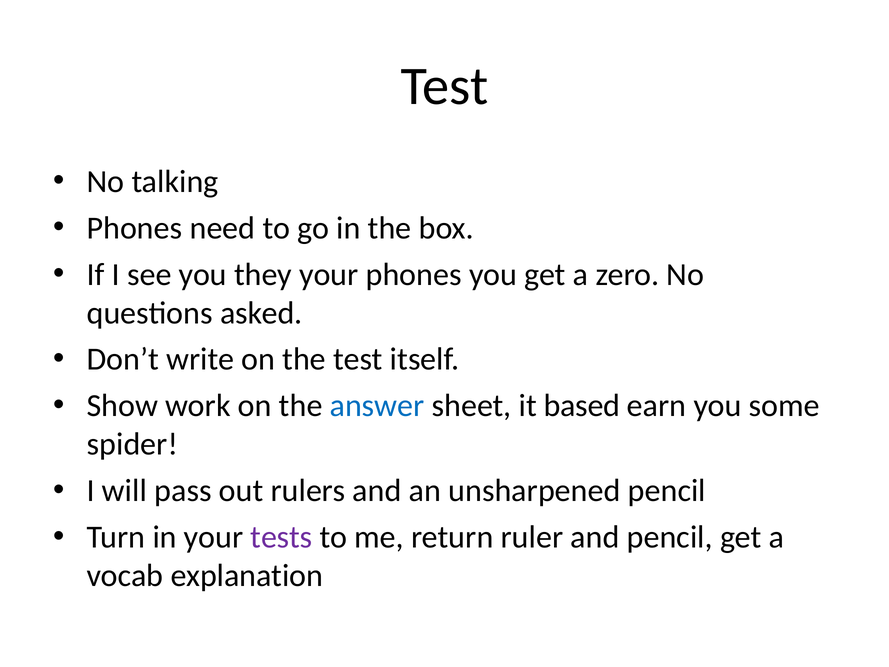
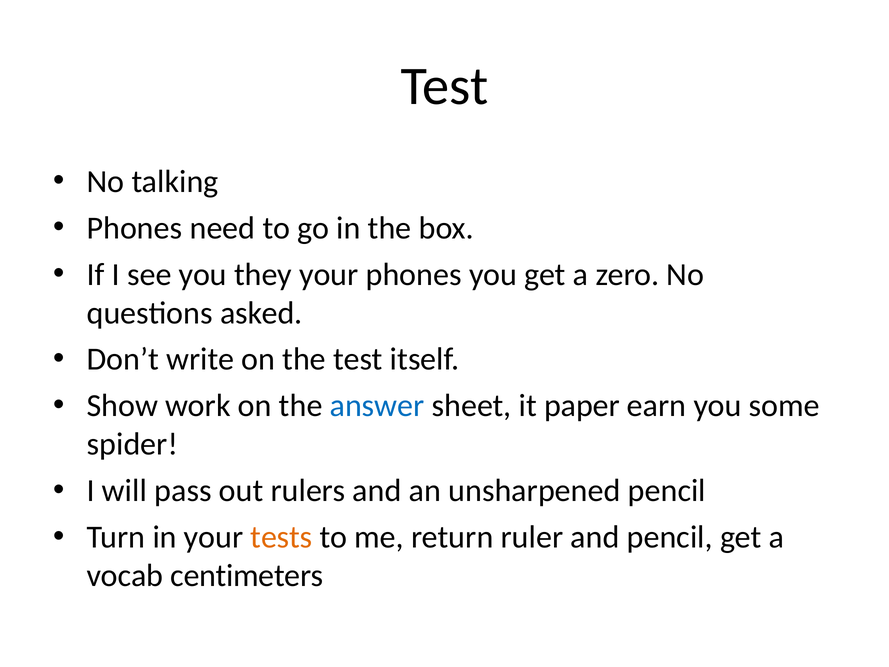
based: based -> paper
tests colour: purple -> orange
explanation: explanation -> centimeters
